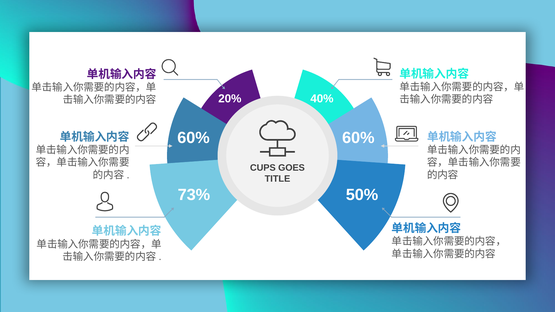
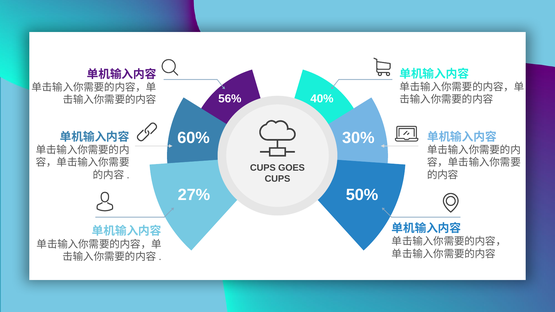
20%: 20% -> 56%
60% at (358, 138): 60% -> 30%
TITLE at (277, 179): TITLE -> CUPS
73%: 73% -> 27%
